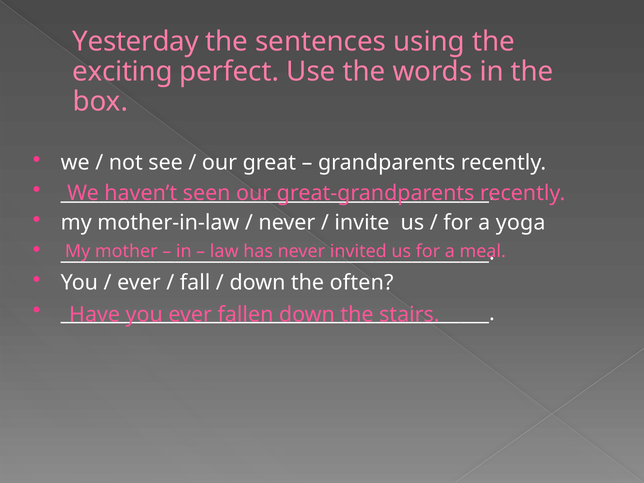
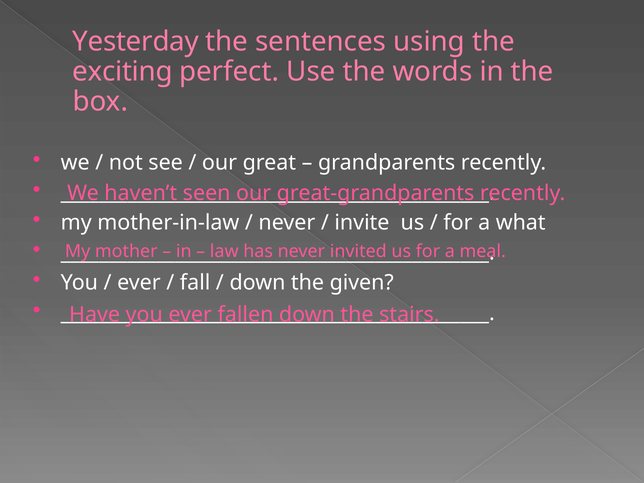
yoga: yoga -> what
often: often -> given
